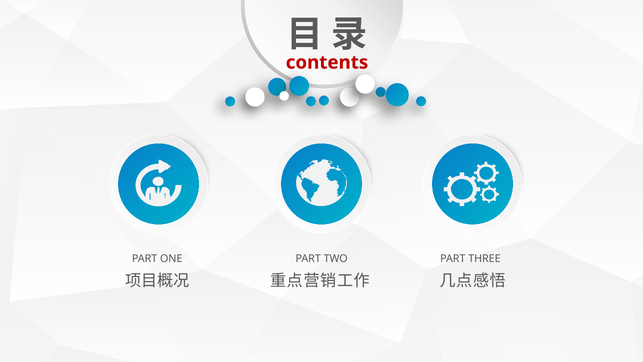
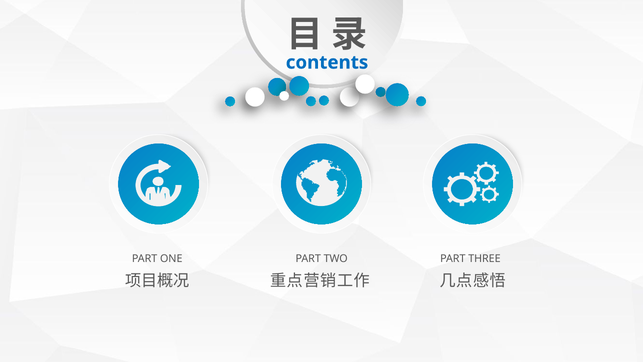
contents colour: red -> blue
